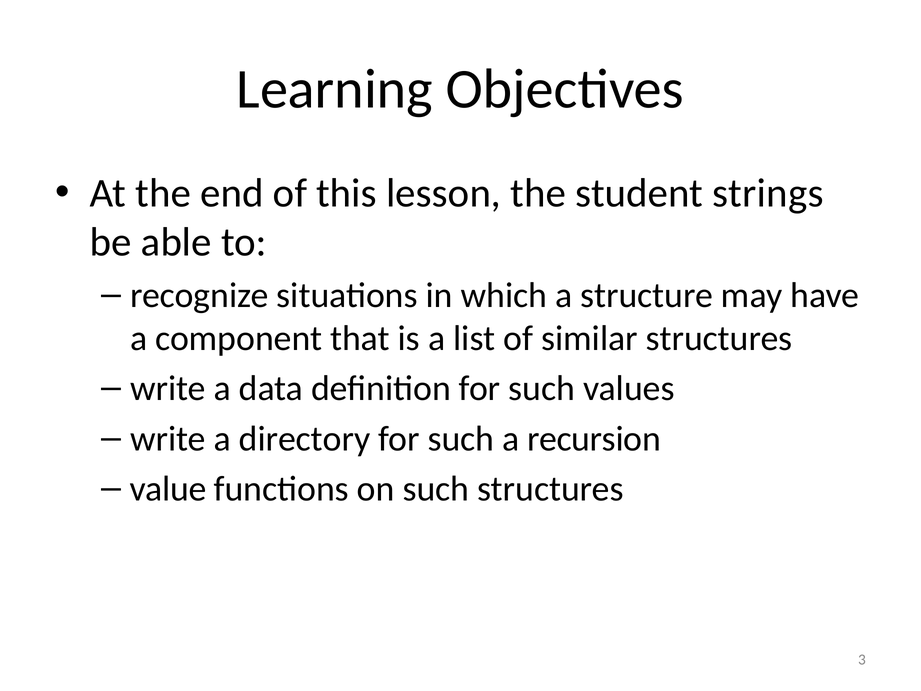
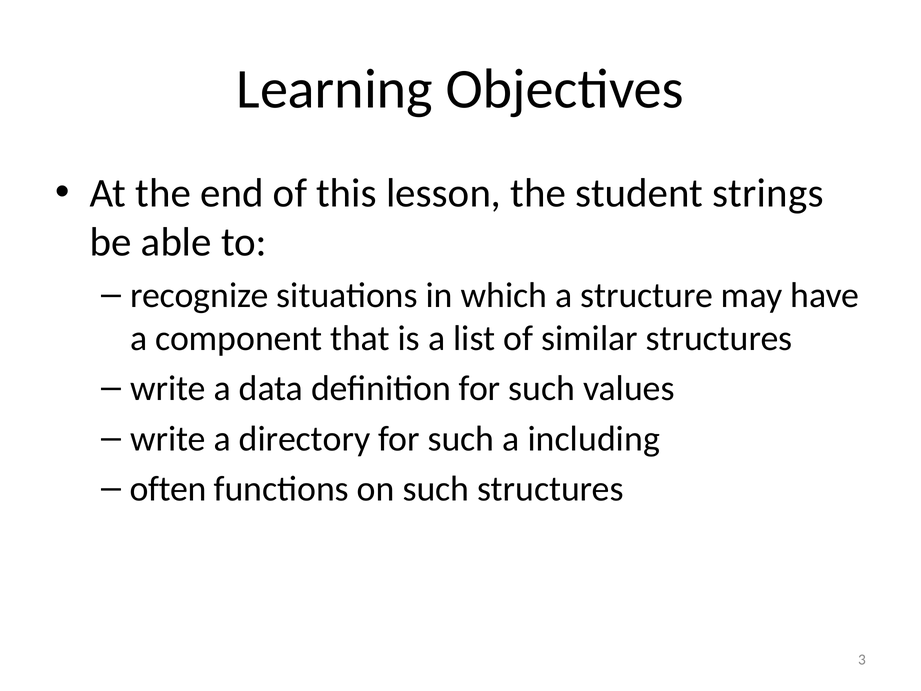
recursion: recursion -> including
value: value -> often
